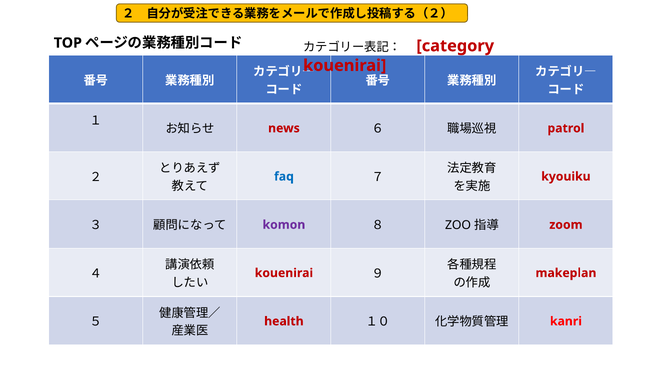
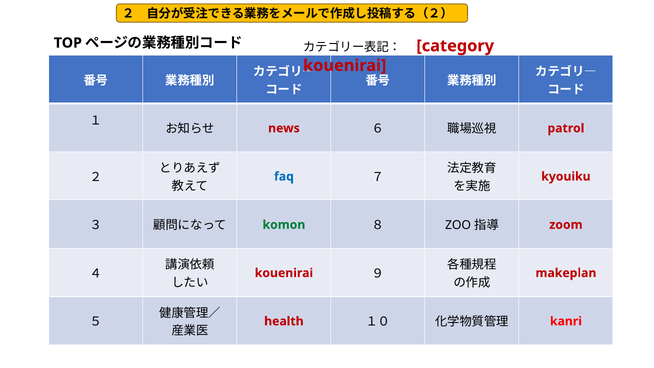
komon colour: purple -> green
